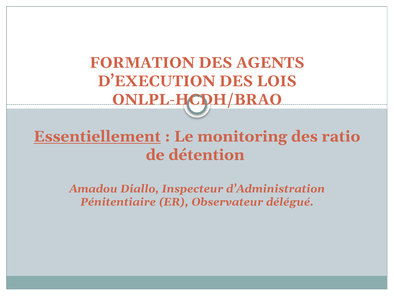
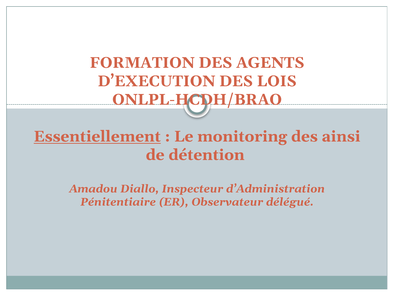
ratio: ratio -> ainsi
